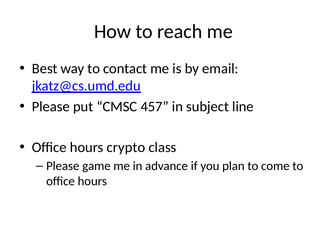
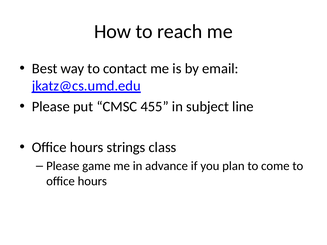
457: 457 -> 455
crypto: crypto -> strings
